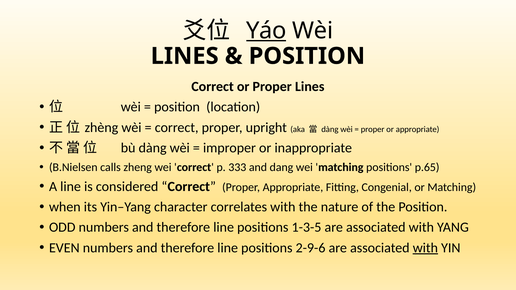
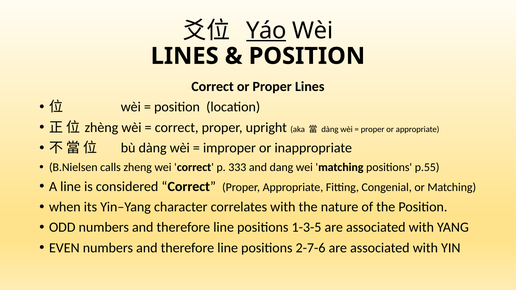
p.65: p.65 -> p.55
2-9-6: 2-9-6 -> 2-7-6
with at (425, 248) underline: present -> none
